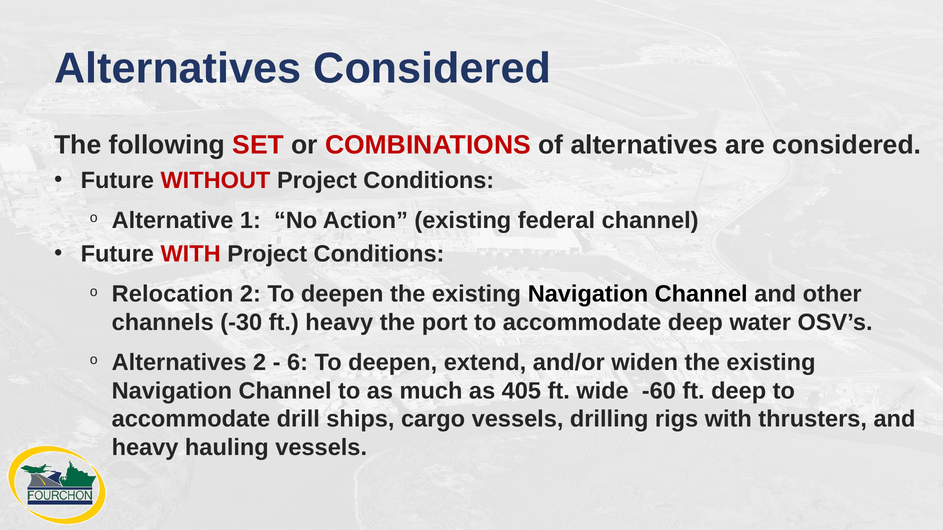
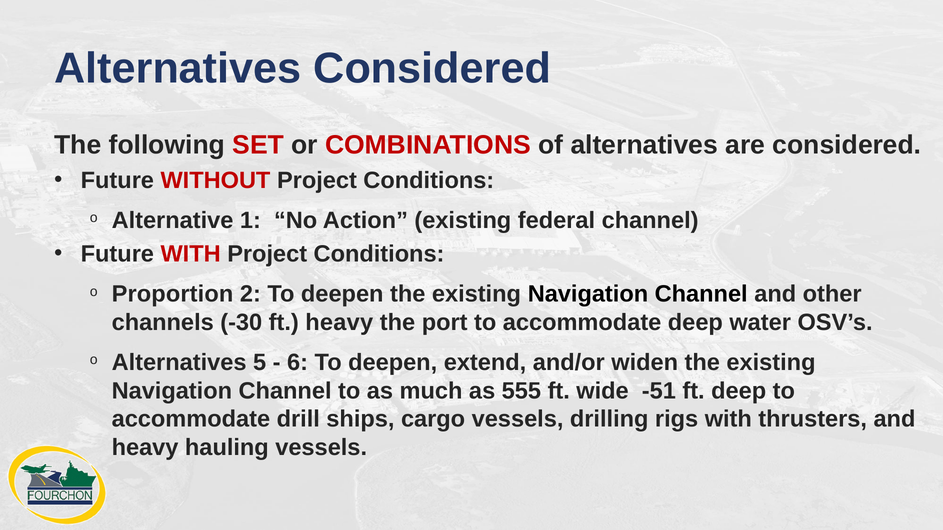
Relocation: Relocation -> Proportion
Alternatives 2: 2 -> 5
405: 405 -> 555
-60: -60 -> -51
